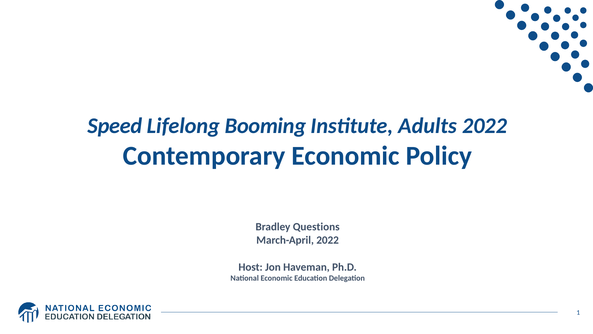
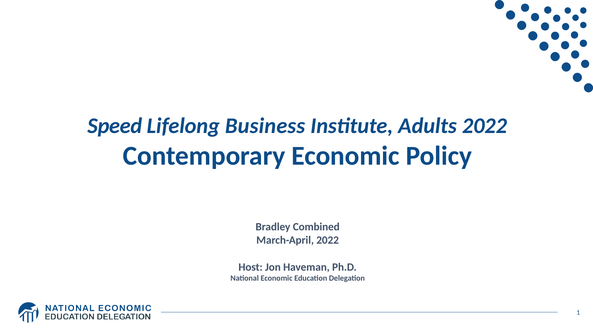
Booming: Booming -> Business
Questions: Questions -> Combined
